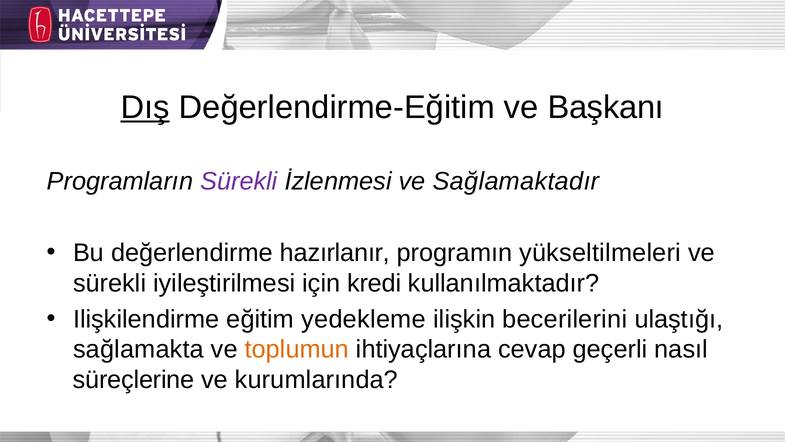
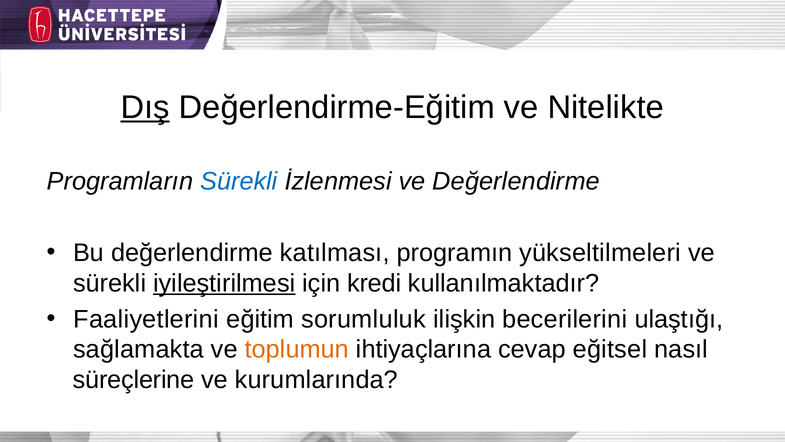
Başkanı: Başkanı -> Nitelikte
Sürekli at (239, 181) colour: purple -> blue
ve Sağlamaktadır: Sağlamaktadır -> Değerlendirme
hazırlanır: hazırlanır -> katılması
iyileştirilmesi underline: none -> present
Ilişkilendirme: Ilişkilendirme -> Faaliyetlerini
yedekleme: yedekleme -> sorumluluk
geçerli: geçerli -> eğitsel
